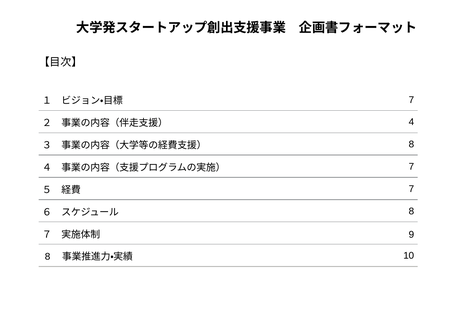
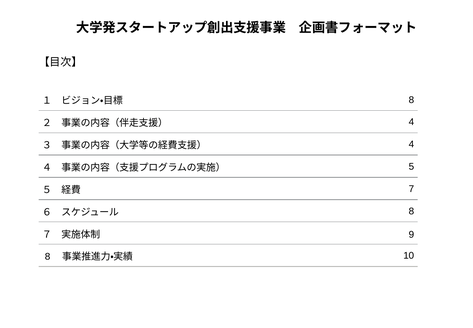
7 at (411, 100): 7 -> 8
8 at (411, 144): 8 -> 4
7 at (411, 166): 7 -> 5
